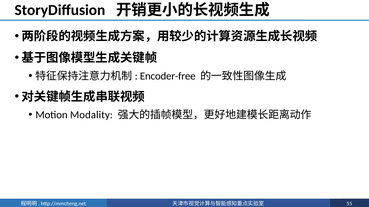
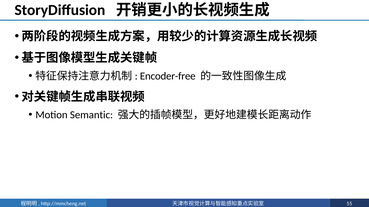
Modality: Modality -> Semantic
